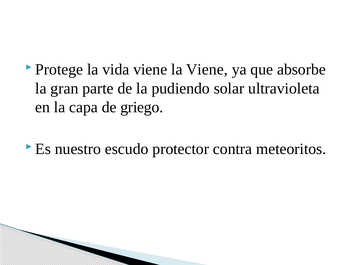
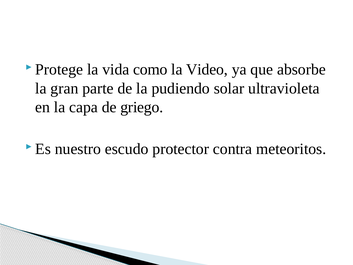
vida viene: viene -> como
la Viene: Viene -> Video
